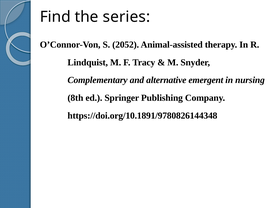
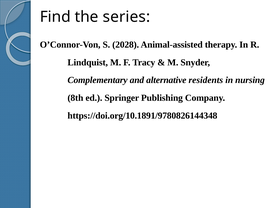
2052: 2052 -> 2028
emergent: emergent -> residents
